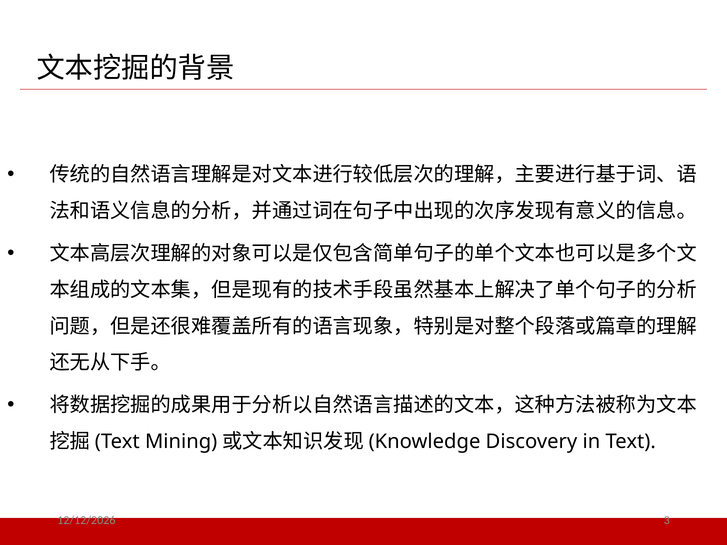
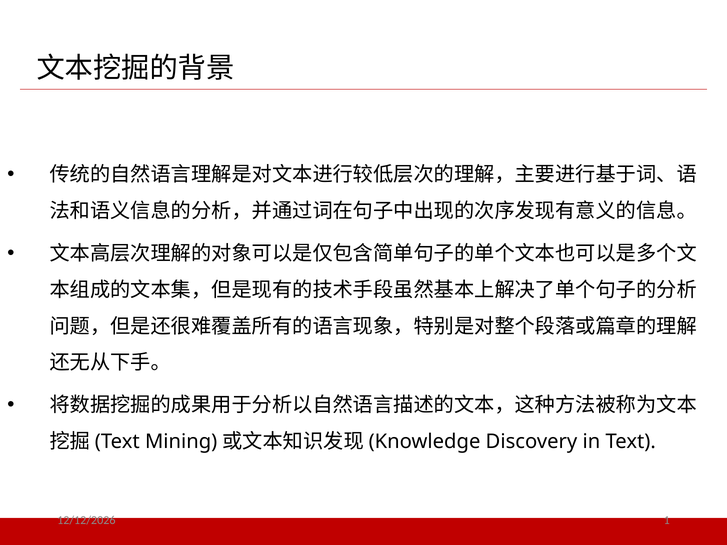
3: 3 -> 1
